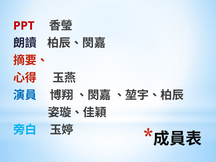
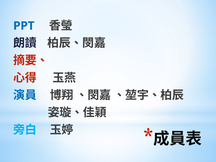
PPT colour: red -> blue
